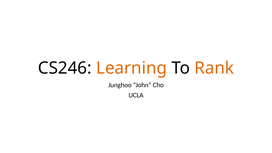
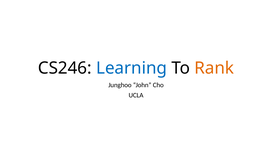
Learning colour: orange -> blue
